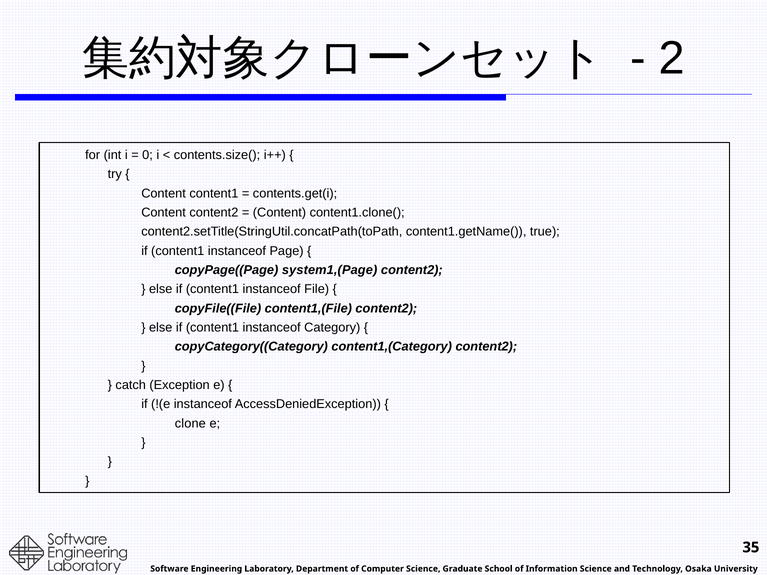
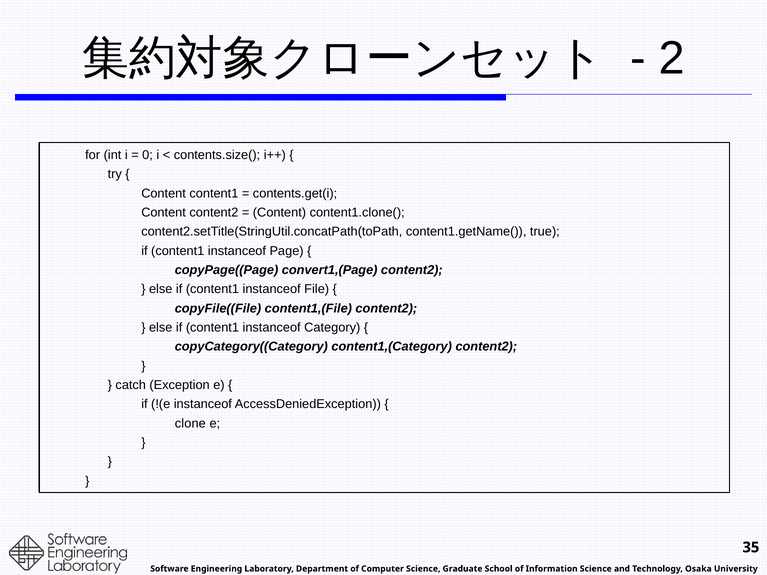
system1,(Page: system1,(Page -> convert1,(Page
